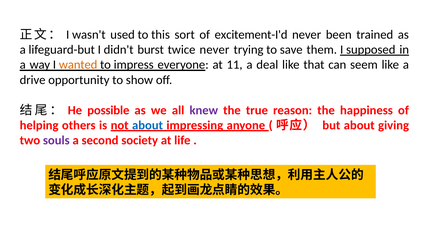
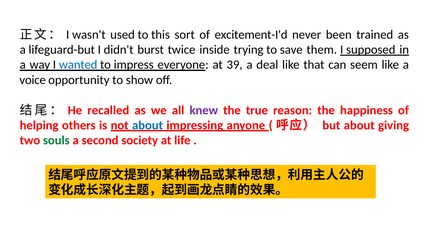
twice never: never -> inside
wanted colour: orange -> blue
11: 11 -> 39
drive: drive -> voice
possible: possible -> recalled
souls colour: purple -> green
